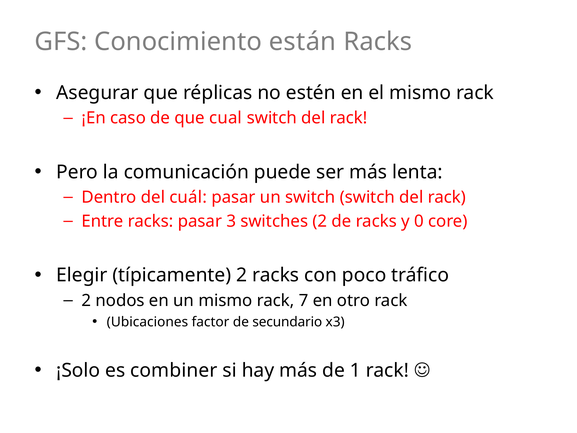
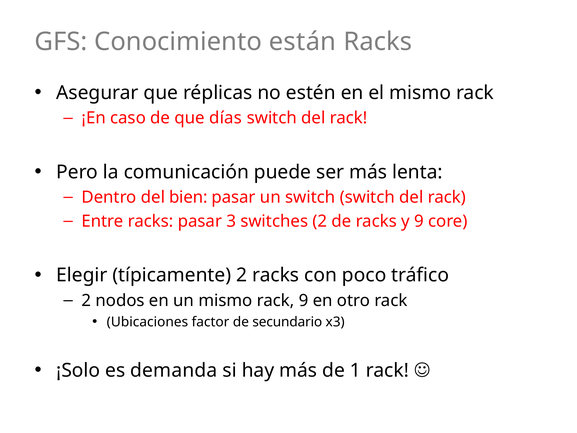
cual: cual -> días
cuál: cuál -> bien
y 0: 0 -> 9
rack 7: 7 -> 9
combiner: combiner -> demanda
